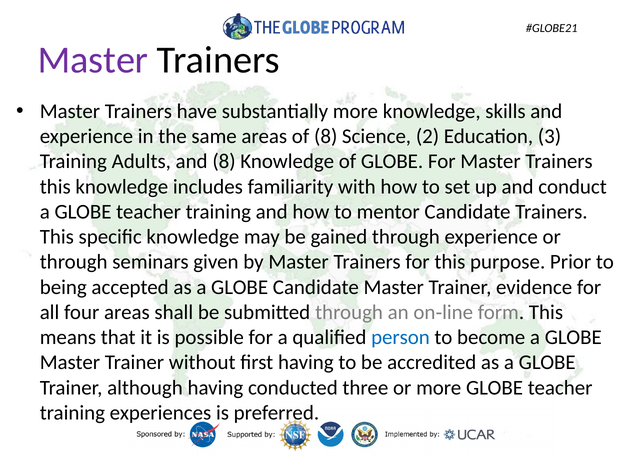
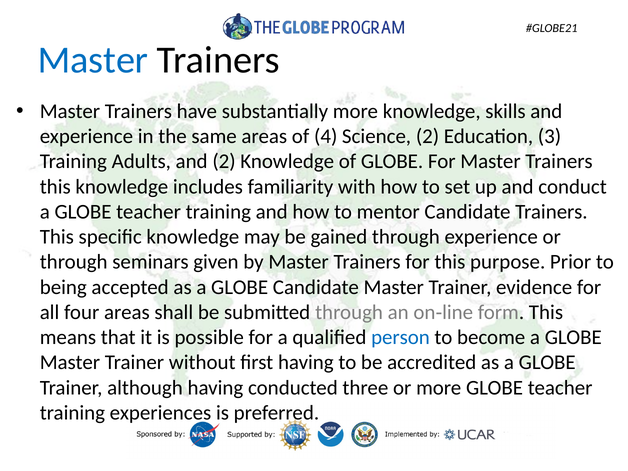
Master at (93, 60) colour: purple -> blue
of 8: 8 -> 4
and 8: 8 -> 2
